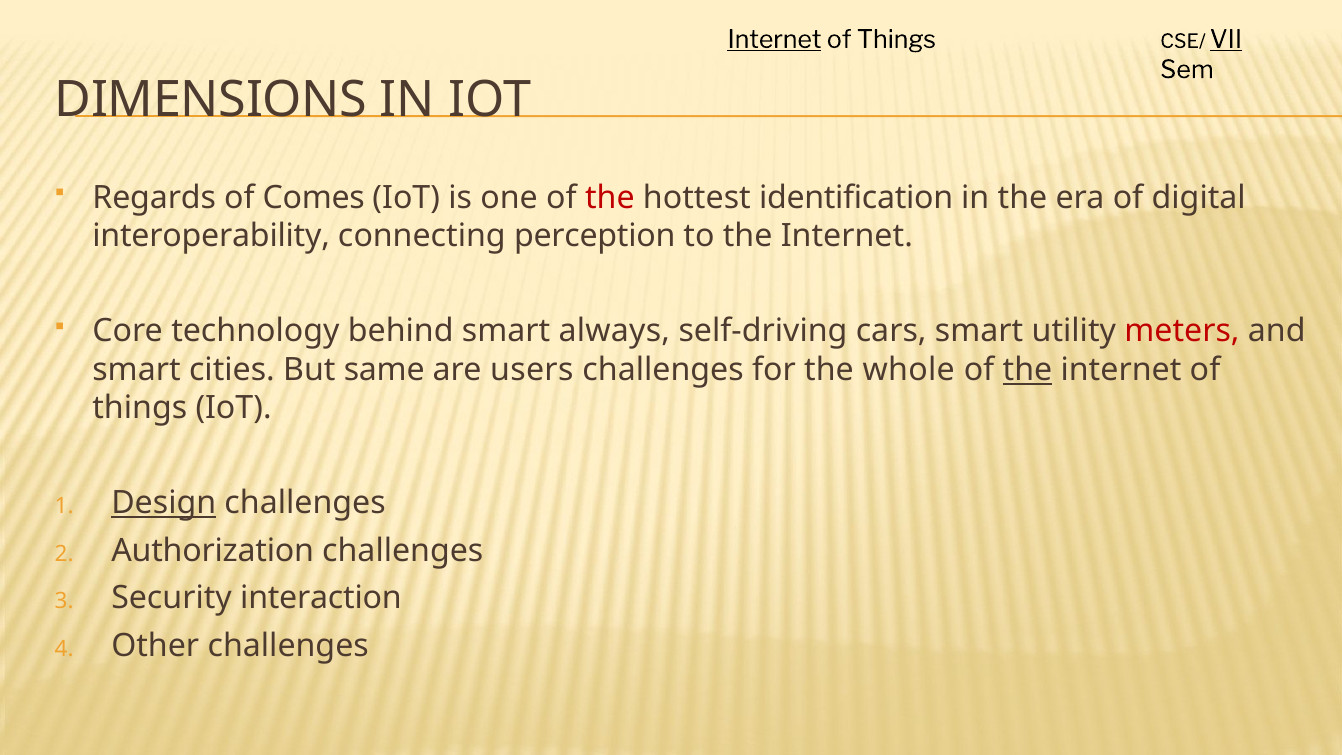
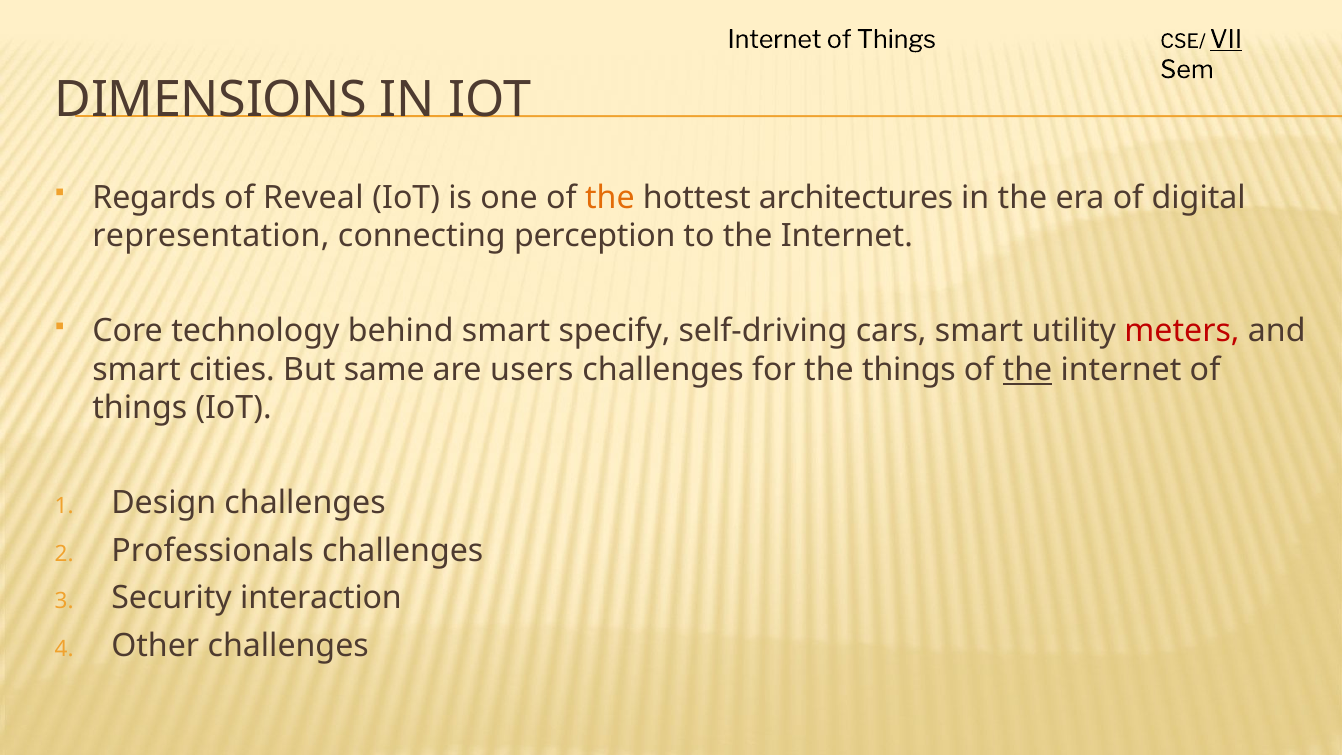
Internet at (775, 40) underline: present -> none
Comes: Comes -> Reveal
the at (610, 198) colour: red -> orange
identification: identification -> architectures
interoperability: interoperability -> representation
always: always -> specify
the whole: whole -> things
Design underline: present -> none
Authorization: Authorization -> Professionals
